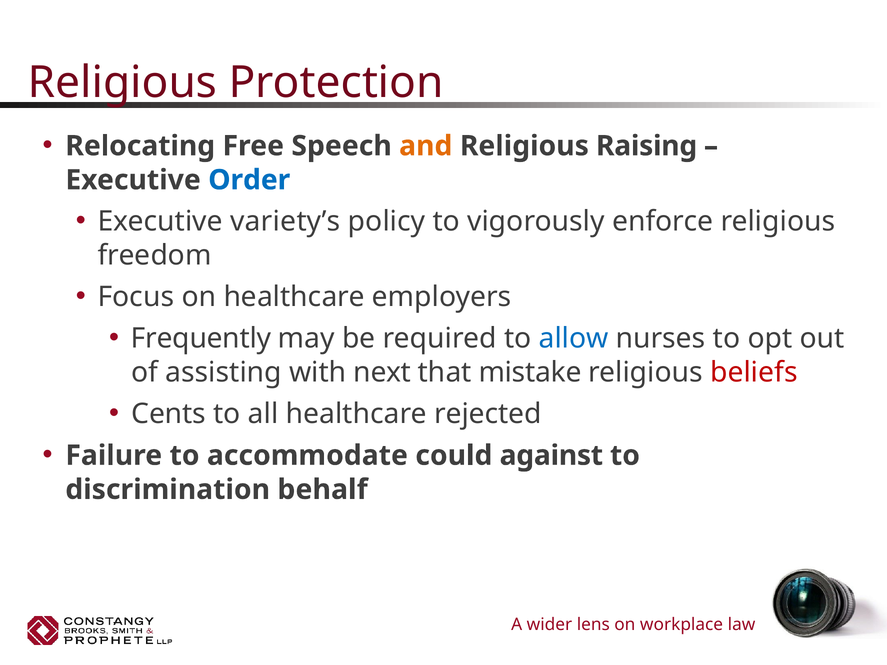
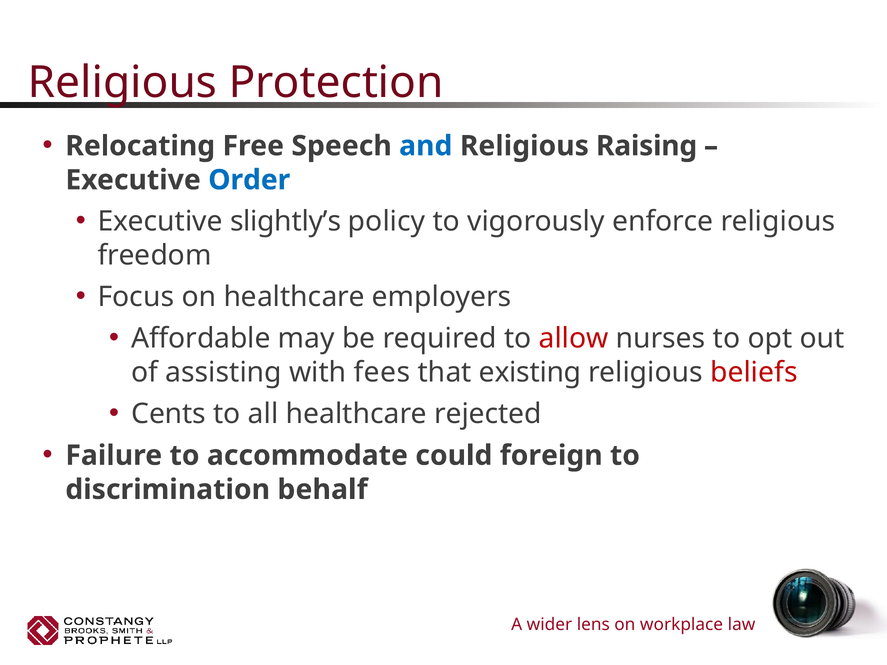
and colour: orange -> blue
variety’s: variety’s -> slightly’s
Frequently: Frequently -> Affordable
allow colour: blue -> red
next: next -> fees
mistake: mistake -> existing
against: against -> foreign
